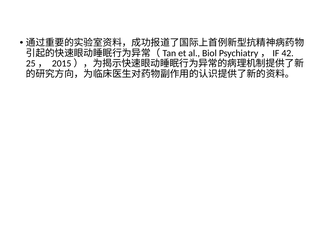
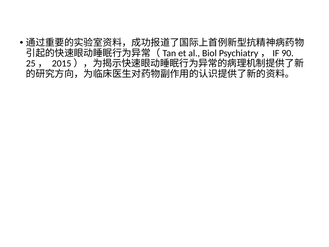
42: 42 -> 90
